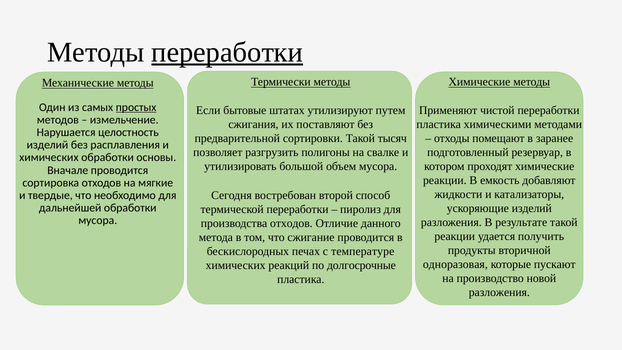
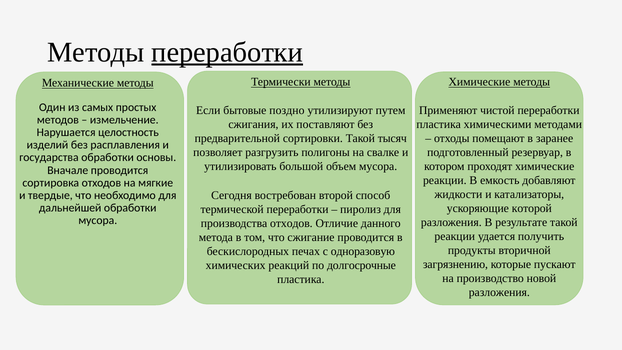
простых underline: present -> none
штатах: штатах -> поздно
химических at (49, 158): химических -> государства
ускоряющие изделий: изделий -> которой
температуре: температуре -> одноразовую
одноразовая: одноразовая -> загрязнению
